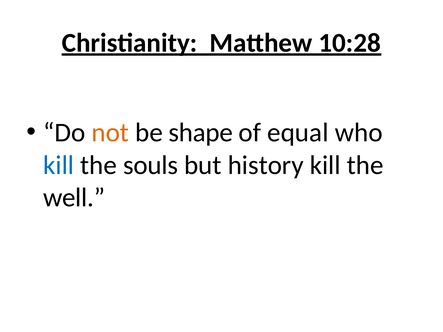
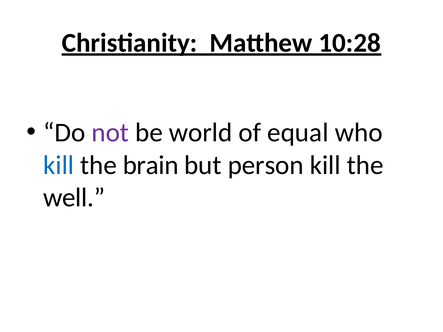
not colour: orange -> purple
shape: shape -> world
souls: souls -> brain
history: history -> person
